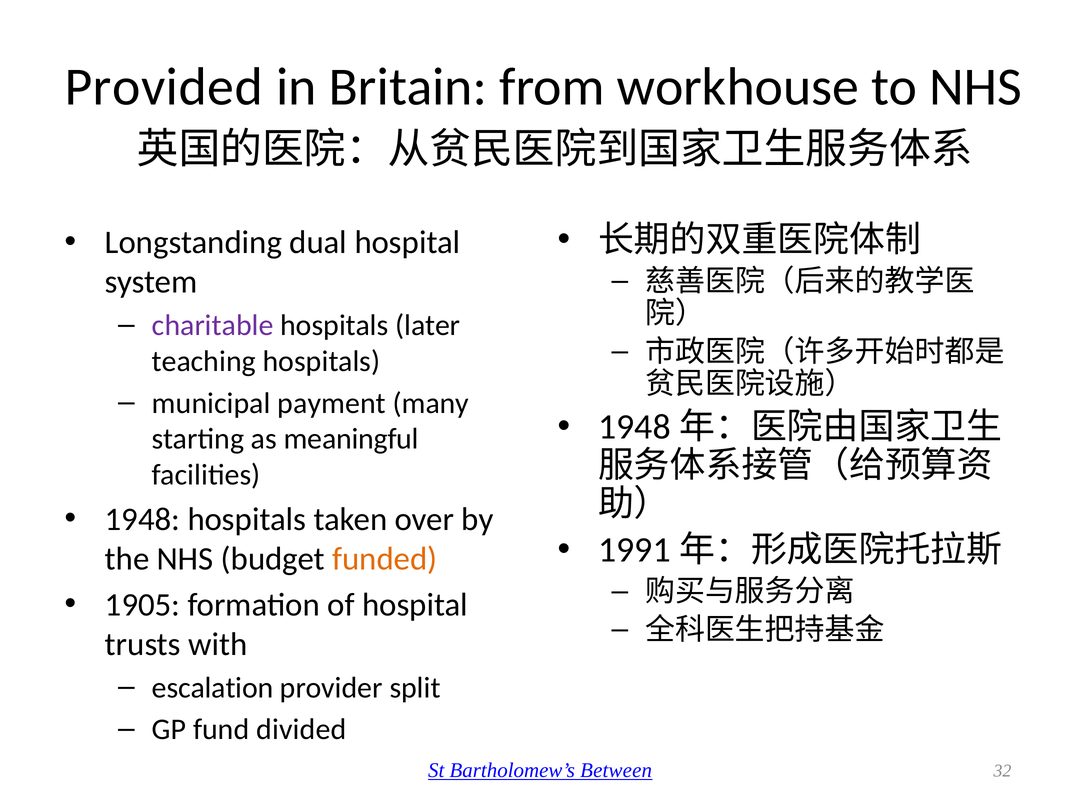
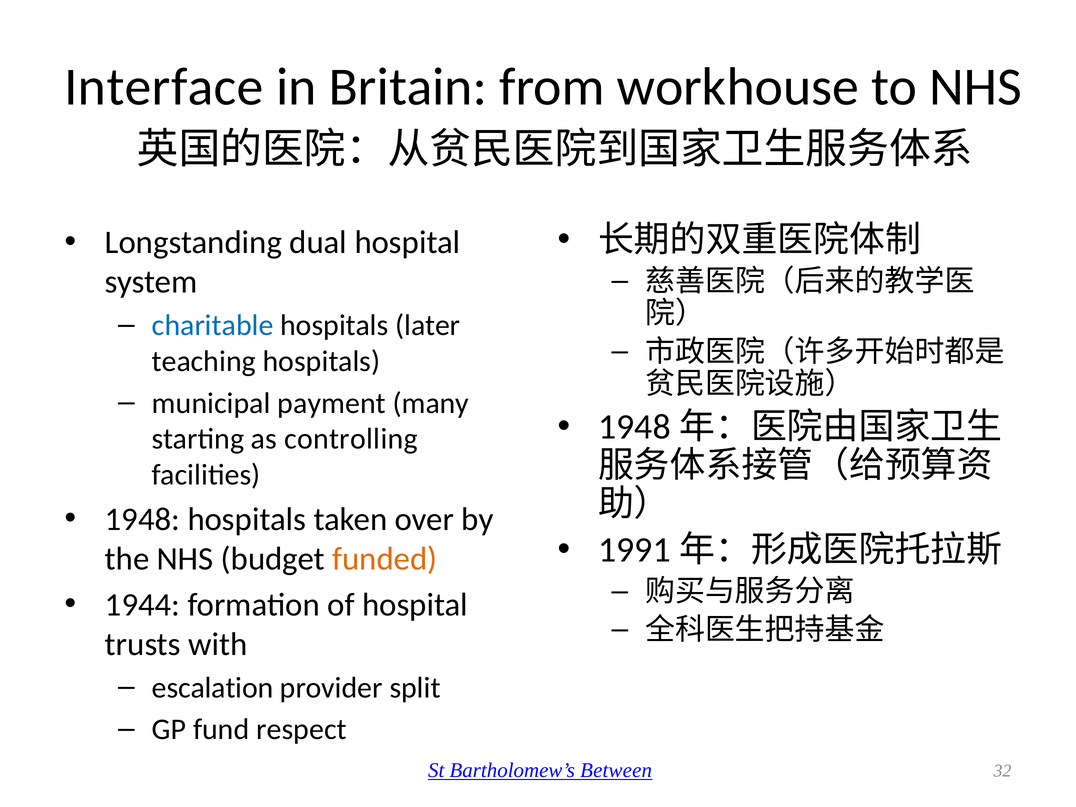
Provided: Provided -> Interface
charitable colour: purple -> blue
meaningful: meaningful -> controlling
1905: 1905 -> 1944
divided: divided -> respect
